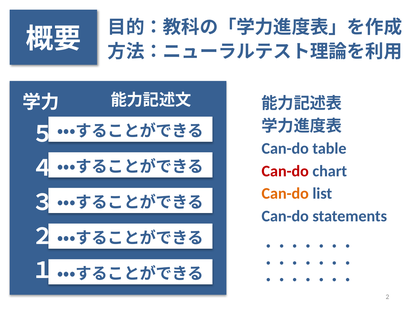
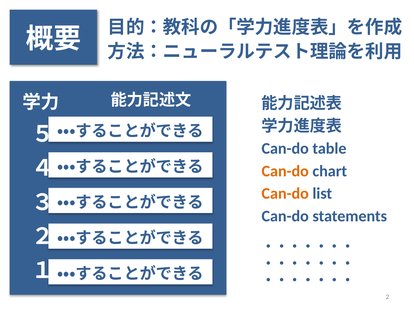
Can-do at (285, 171) colour: red -> orange
